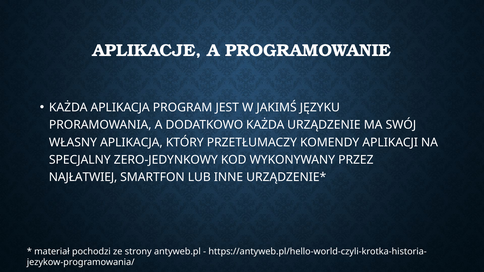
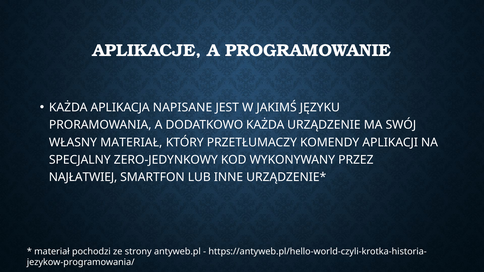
PROGRAM: PROGRAM -> NAPISANE
WŁASNY APLIKACJA: APLIKACJA -> MATERIAŁ
